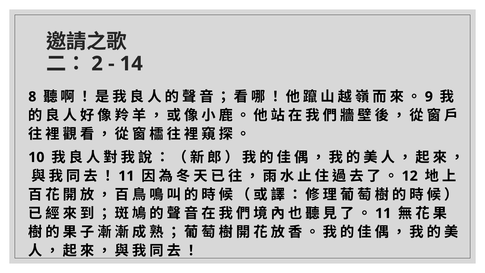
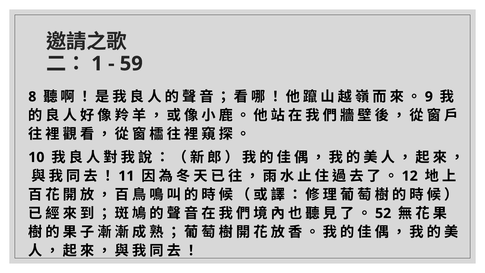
2: 2 -> 1
14: 14 -> 59
11 at (383, 213): 11 -> 52
